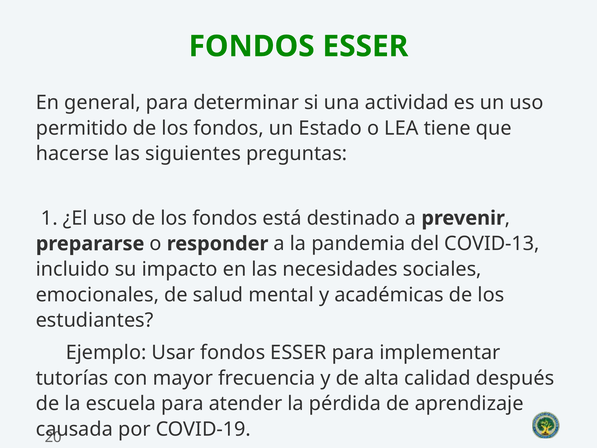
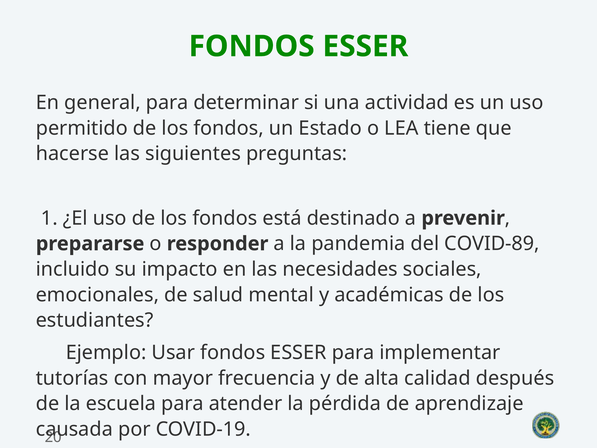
COVID-13: COVID-13 -> COVID-89
